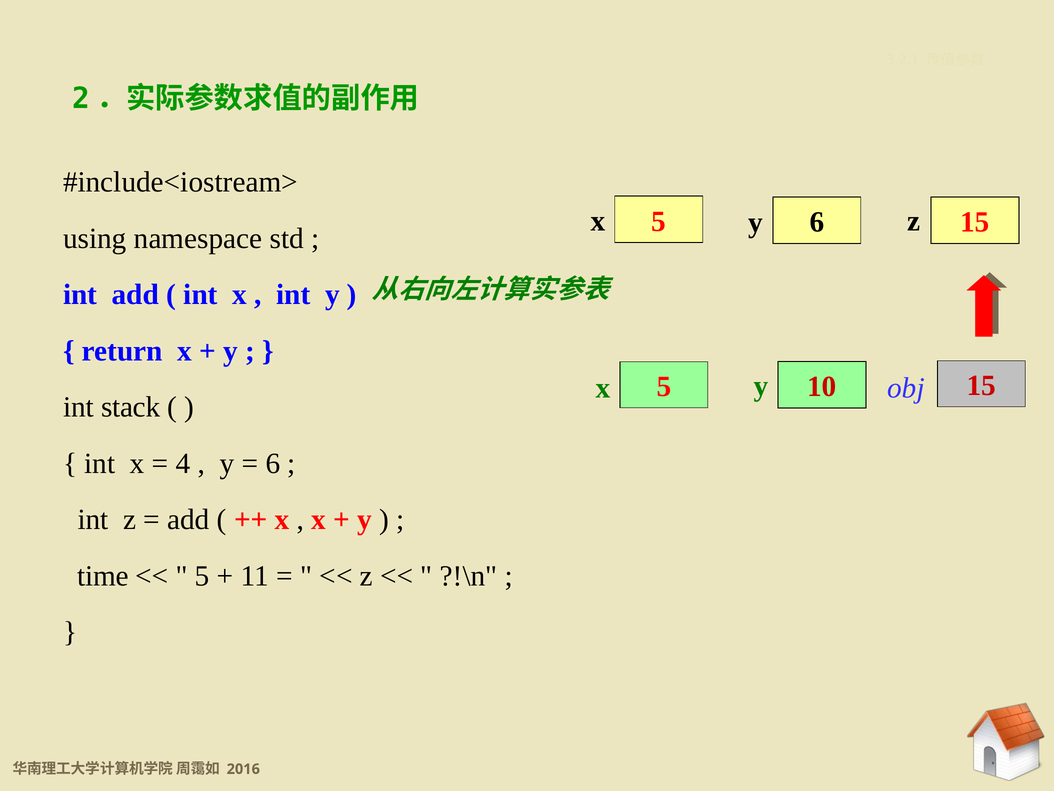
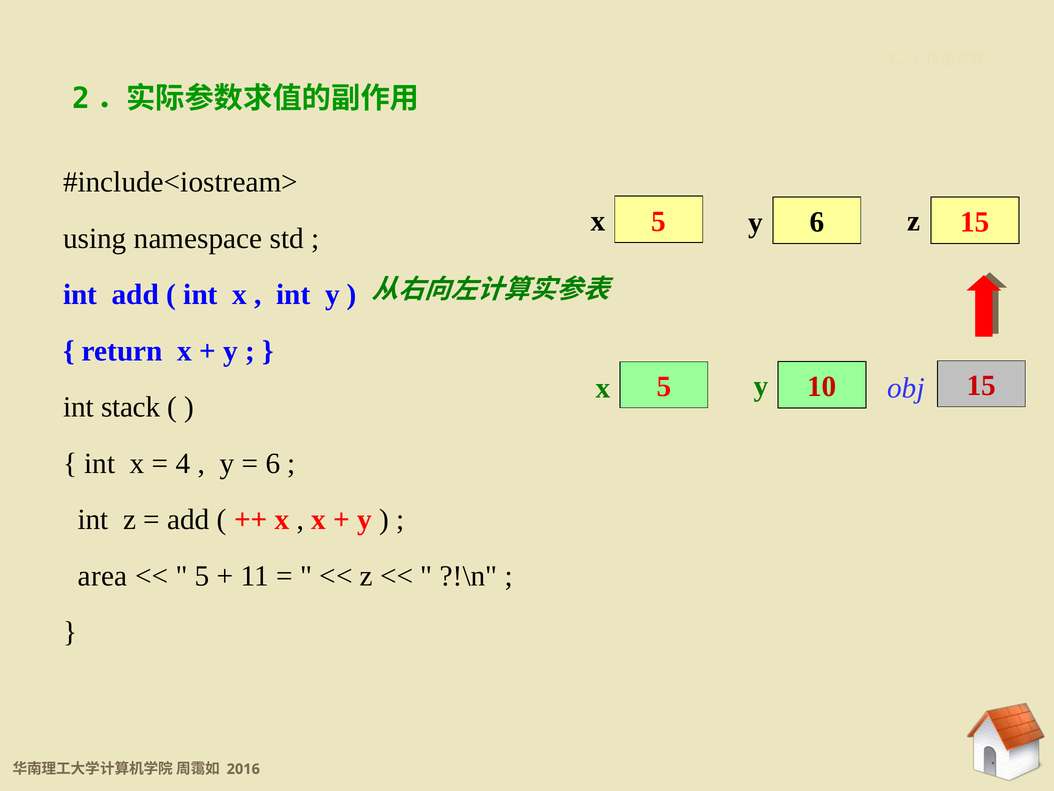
time: time -> area
